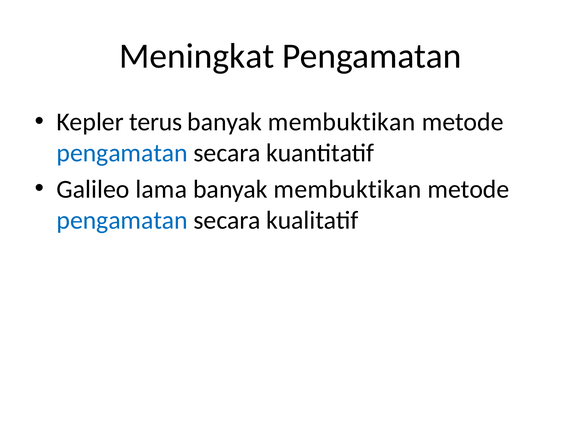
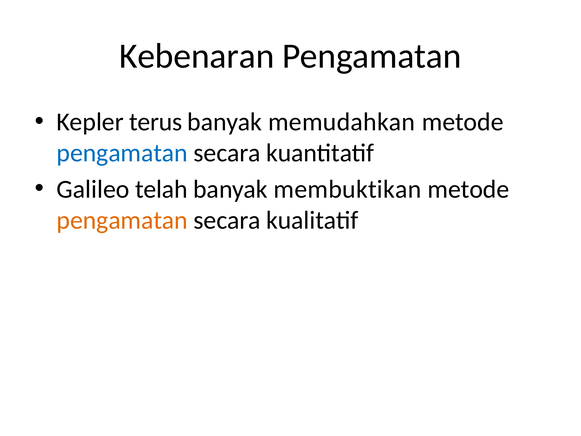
Meningkat: Meningkat -> Kebenaran
membuktikan at (342, 122): membuktikan -> memudahkan
lama: lama -> telah
pengamatan at (122, 220) colour: blue -> orange
